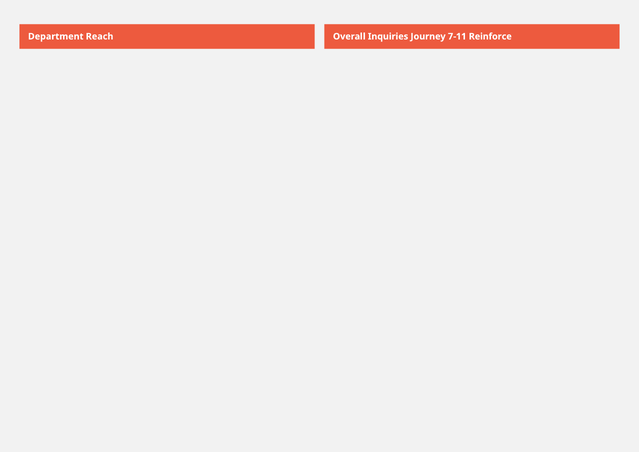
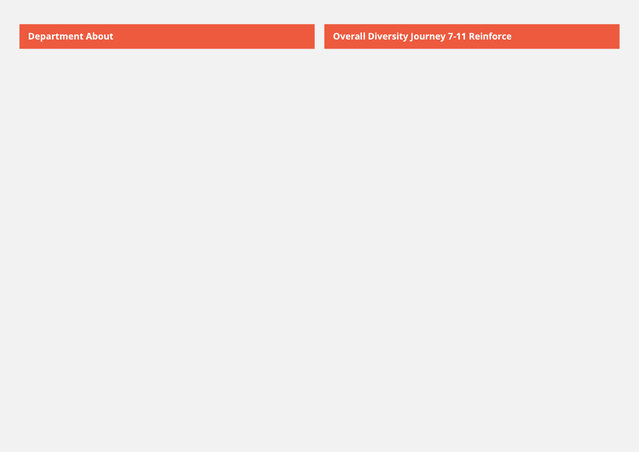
Reach: Reach -> About
Inquiries: Inquiries -> Diversity
